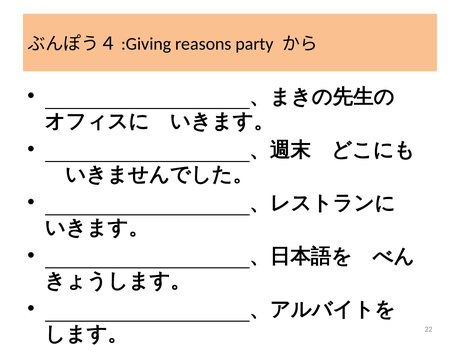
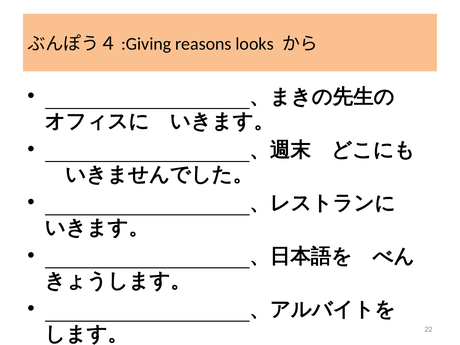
party: party -> looks
